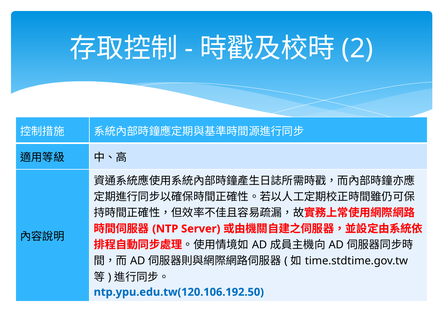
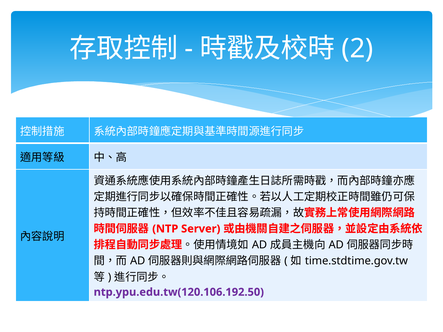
ntp.ypu.edu.tw(120.106.192.50 colour: blue -> purple
